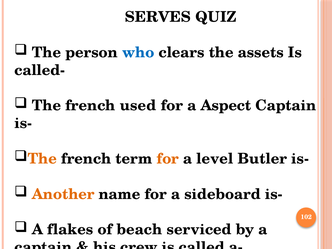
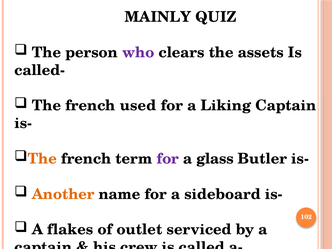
SERVES: SERVES -> MAINLY
who colour: blue -> purple
Aspect: Aspect -> Liking
for at (168, 159) colour: orange -> purple
level: level -> glass
beach: beach -> outlet
